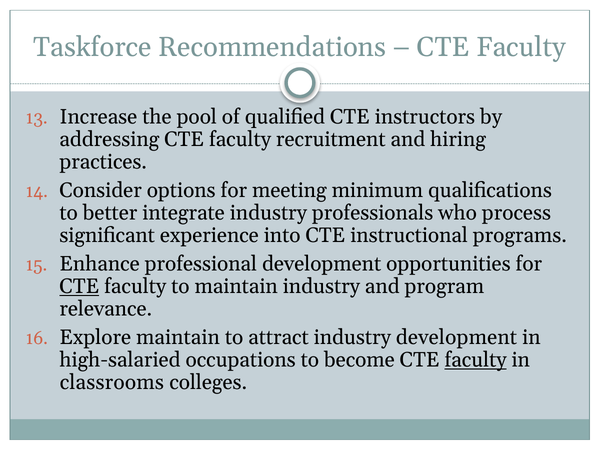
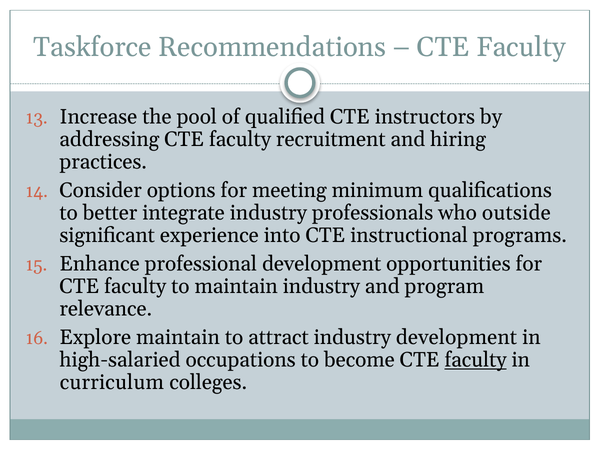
process: process -> outside
CTE at (79, 286) underline: present -> none
classrooms: classrooms -> curriculum
